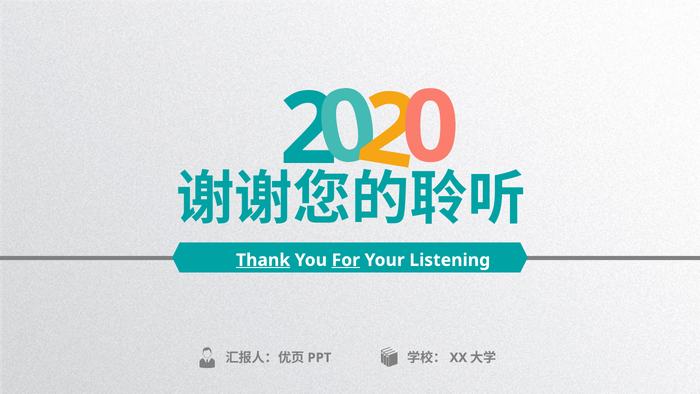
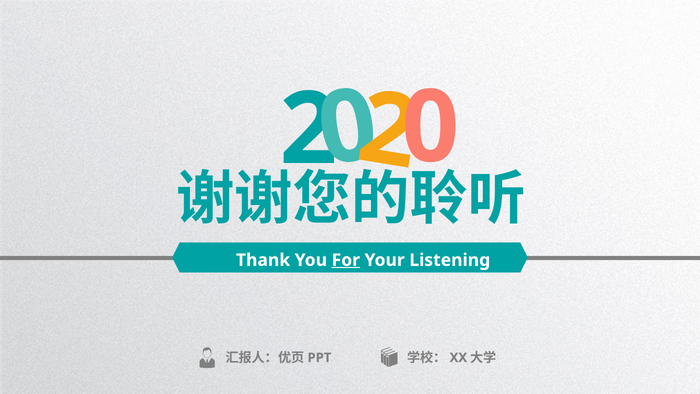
Thank underline: present -> none
